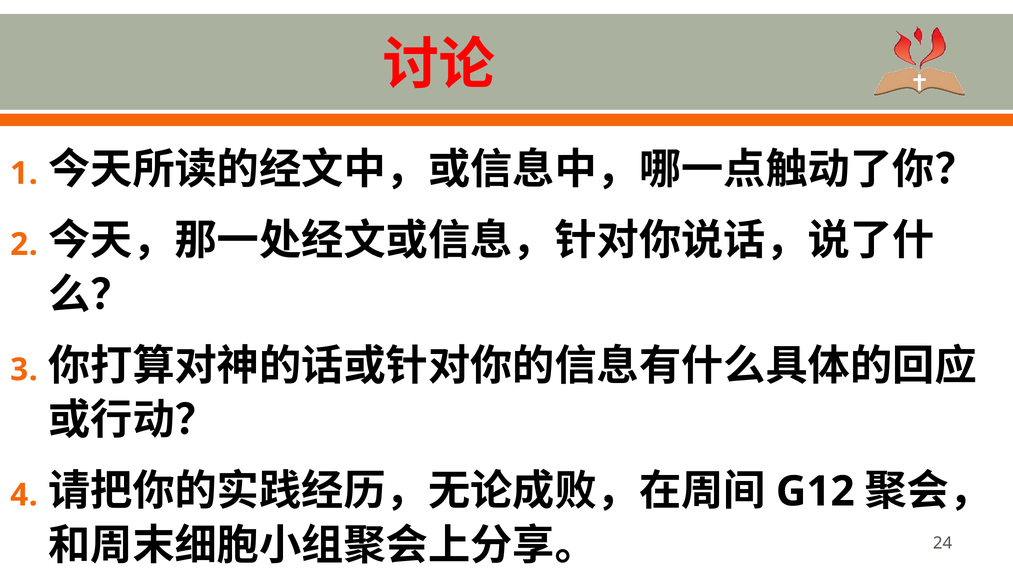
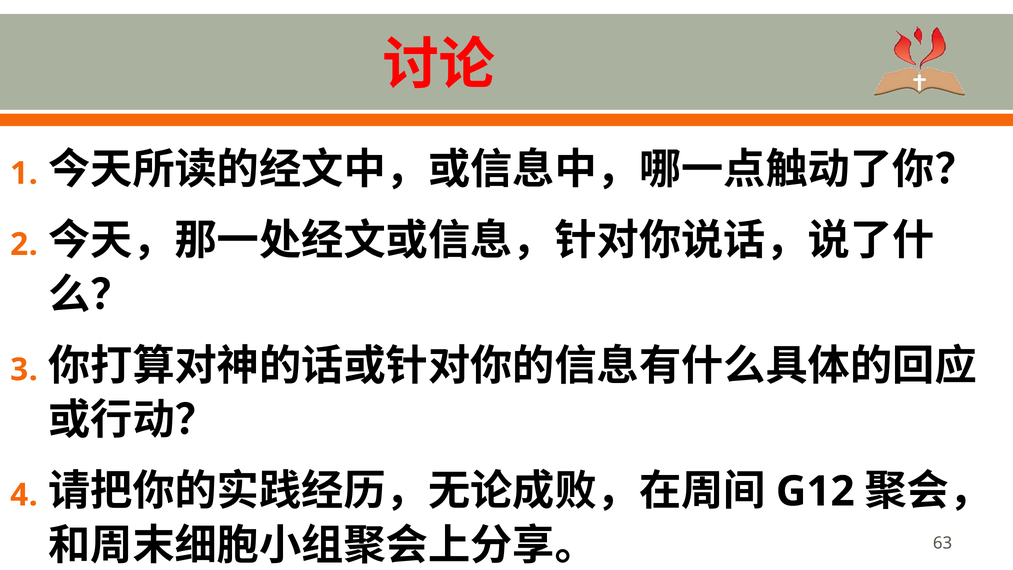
24: 24 -> 63
